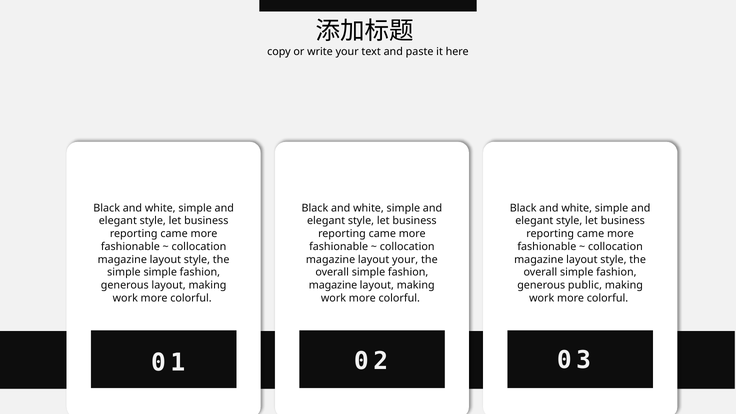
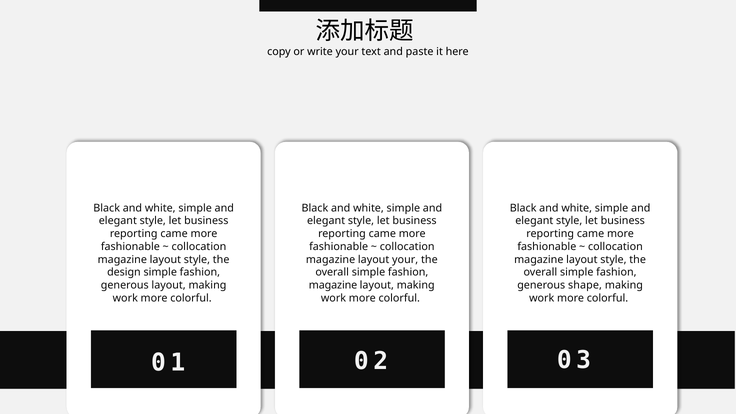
simple at (124, 272): simple -> design
public: public -> shape
